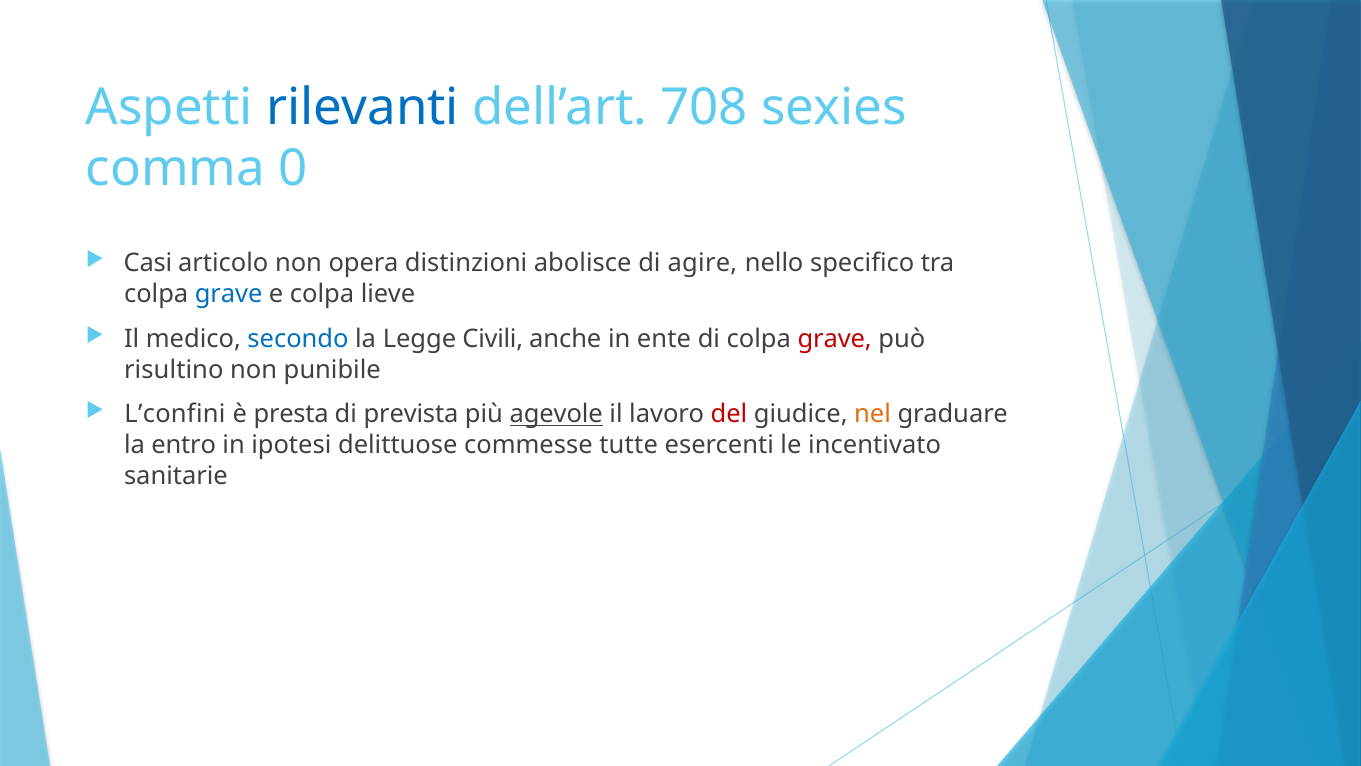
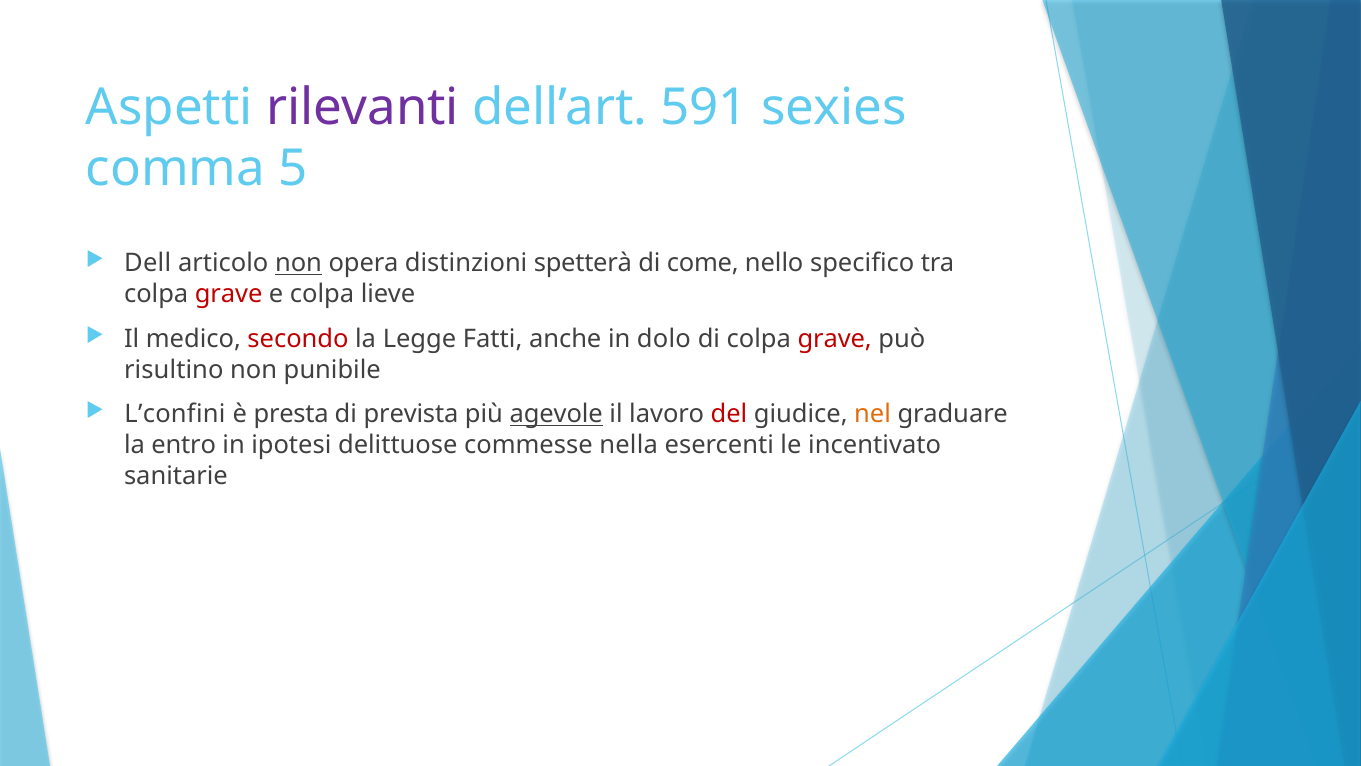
rilevanti colour: blue -> purple
708: 708 -> 591
0: 0 -> 5
Casi: Casi -> Dell
non at (299, 263) underline: none -> present
abolisce: abolisce -> spetterà
agire: agire -> come
grave at (229, 294) colour: blue -> red
secondo colour: blue -> red
Civili: Civili -> Fatti
ente: ente -> dolo
tutte: tutte -> nella
